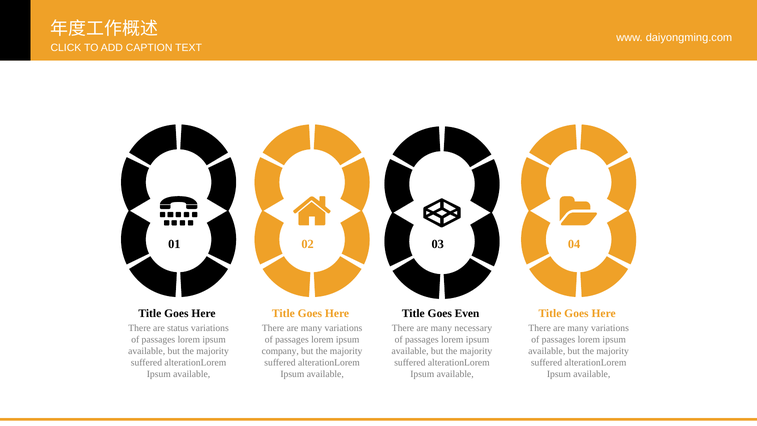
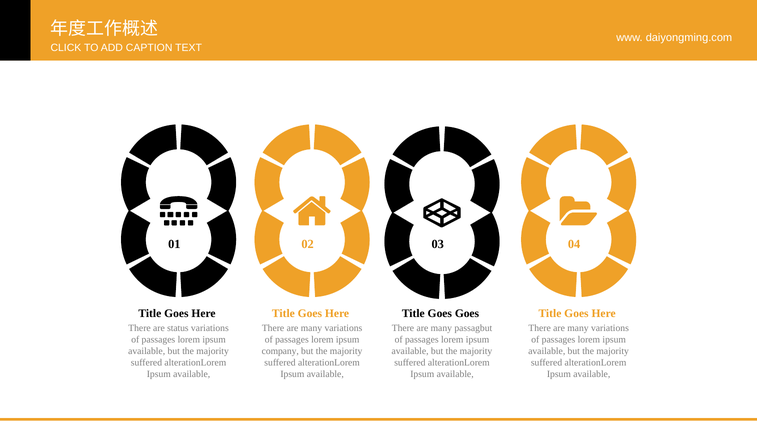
Goes Even: Even -> Goes
necessary: necessary -> passagbut
